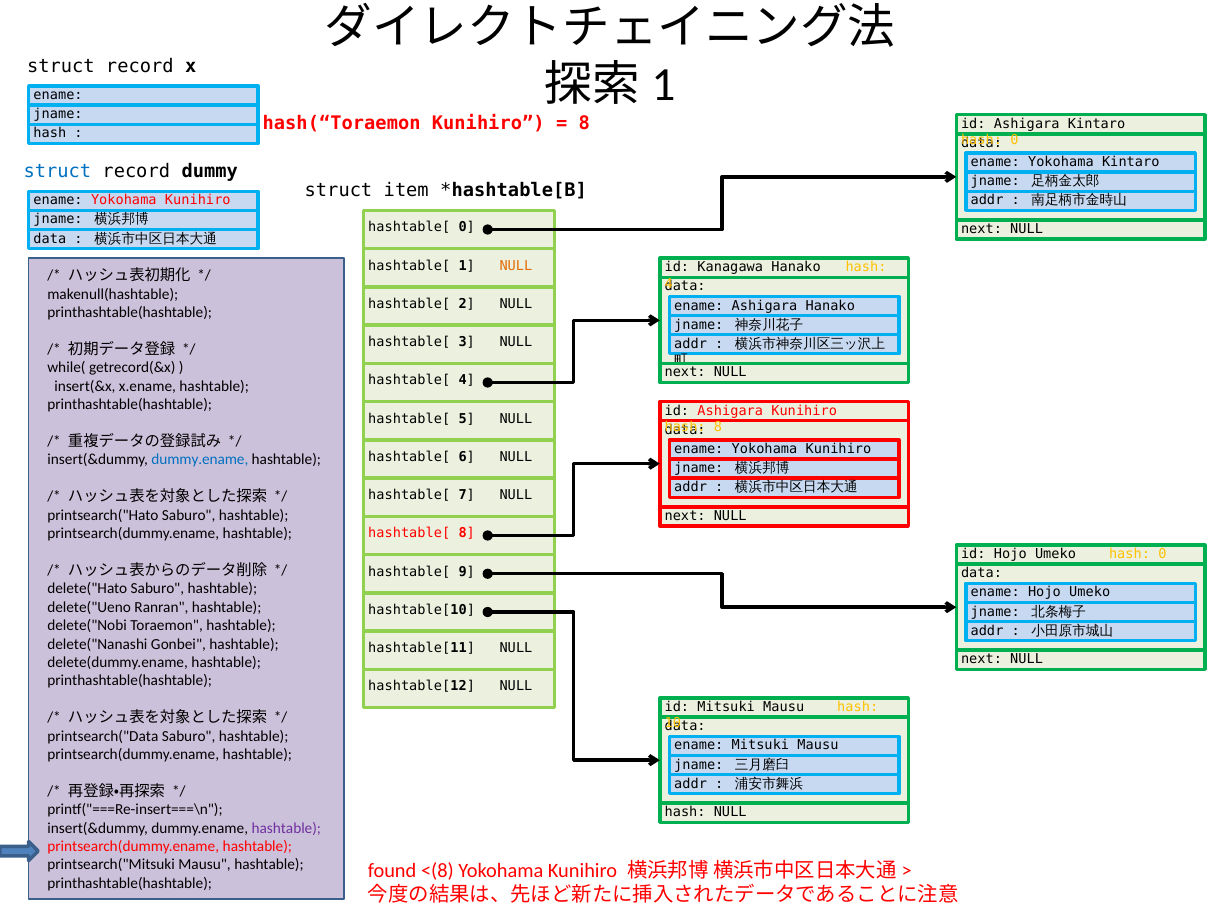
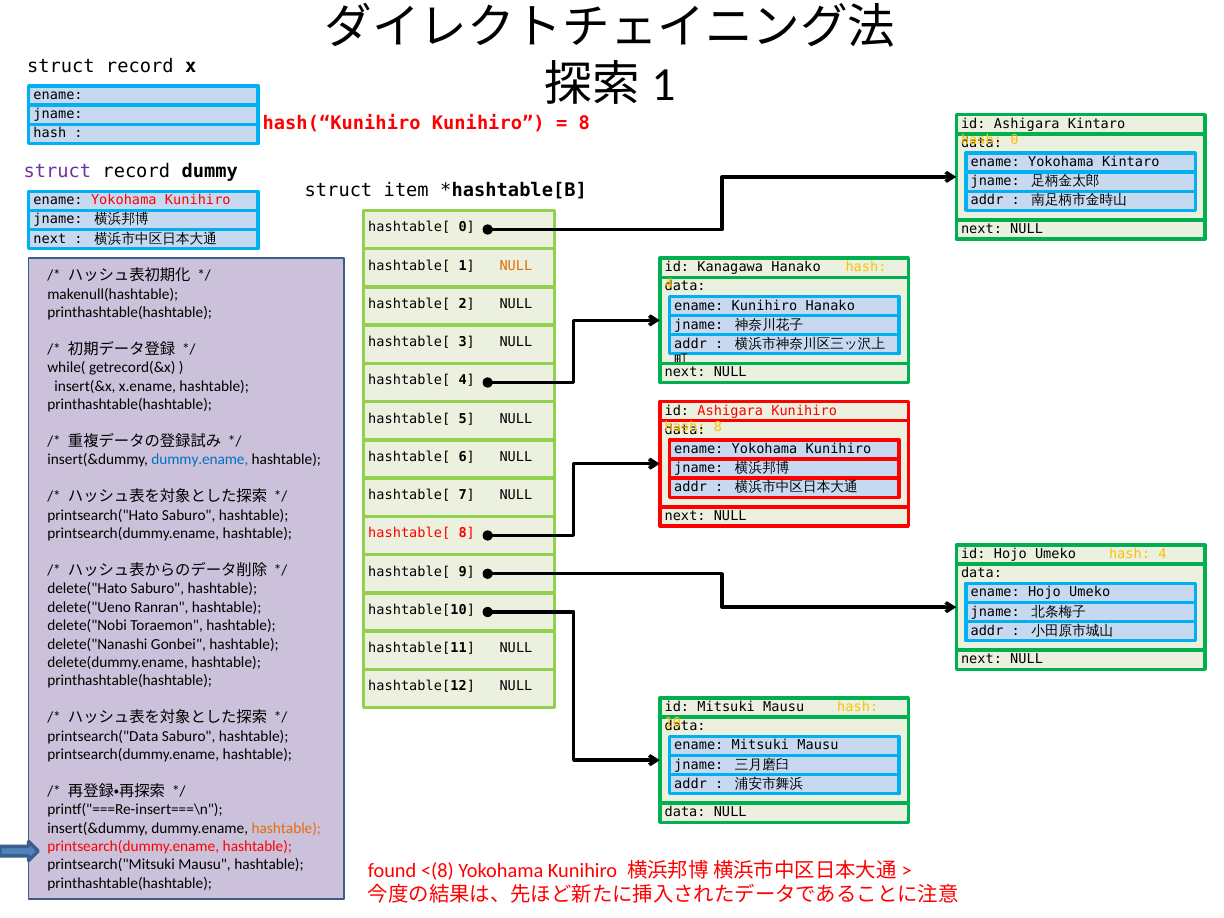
hash(“Toraemon: hash(“Toraemon -> hash(“Kunihiro
struct at (57, 172) colour: blue -> purple
data at (50, 239): data -> next
ename Ashigara: Ashigara -> Kunihiro
Umeko hash 0: 0 -> 4
hash at (685, 812): hash -> data
hashtable at (286, 828) colour: purple -> orange
